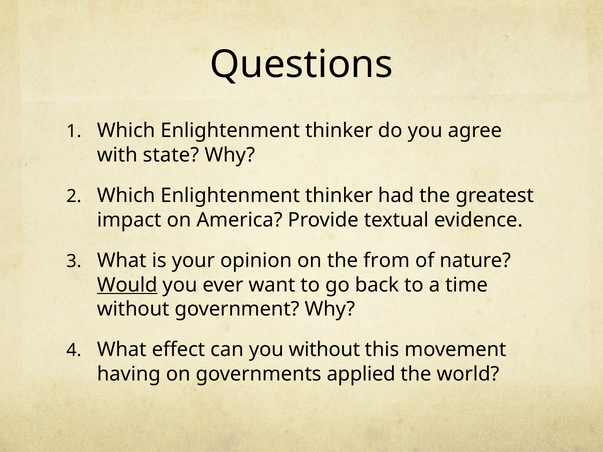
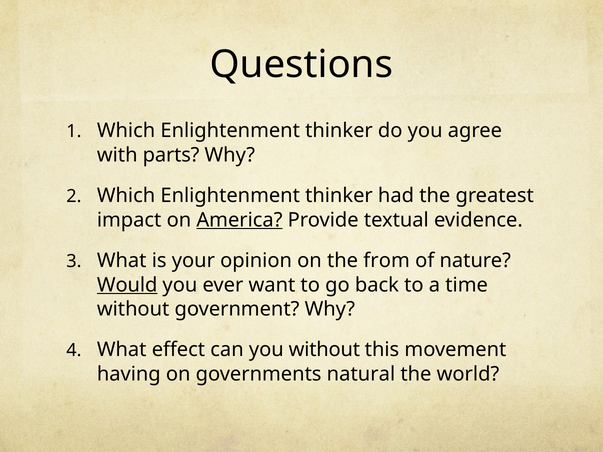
state: state -> parts
America underline: none -> present
applied: applied -> natural
